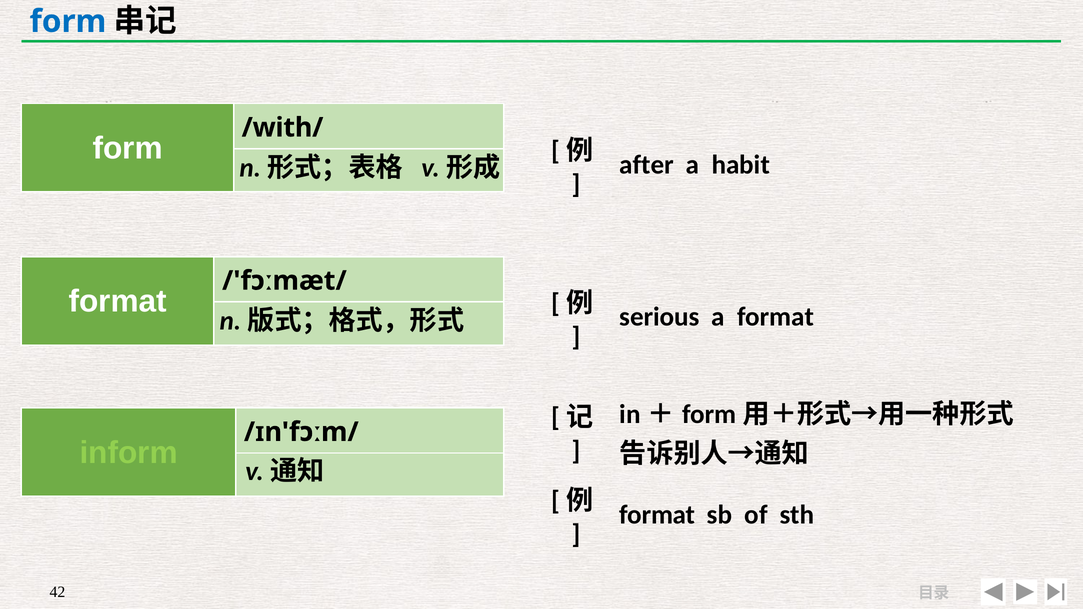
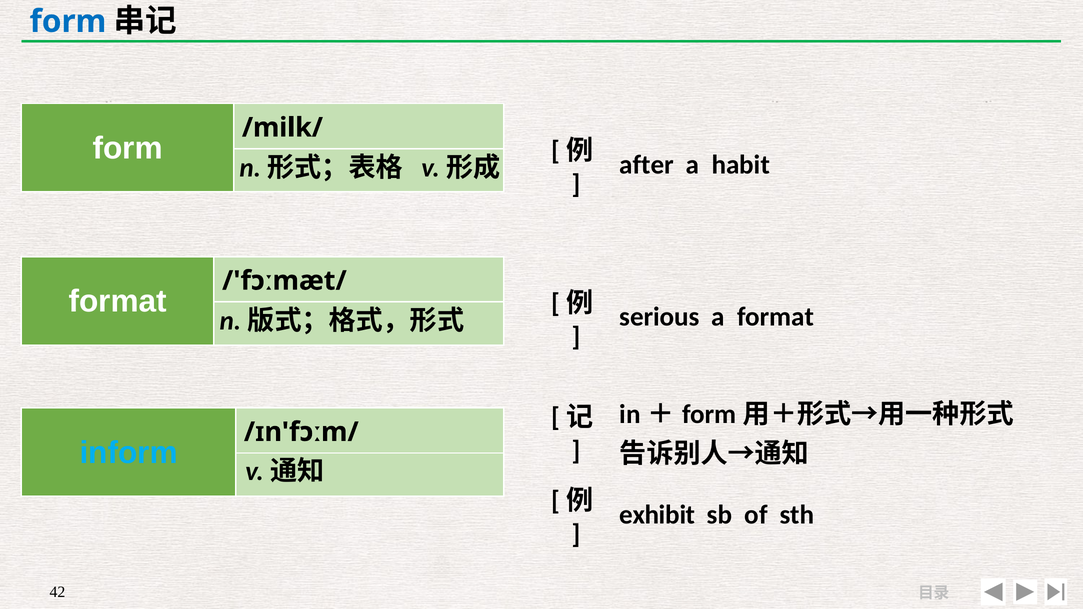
/with/: /with/ -> /milk/
inform colour: light green -> light blue
format at (657, 515): format -> exhibit
